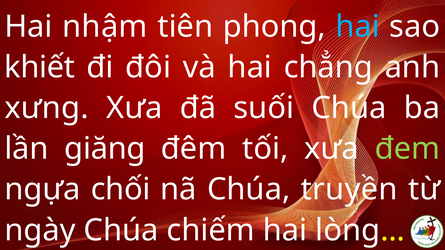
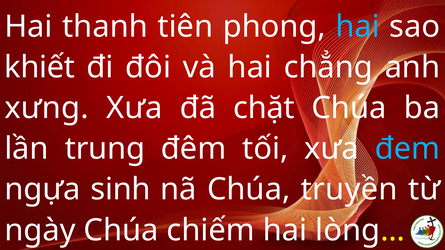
nhậm: nhậm -> thanh
suối: suối -> chặt
giăng: giăng -> trung
đem colour: light green -> light blue
chối: chối -> sinh
